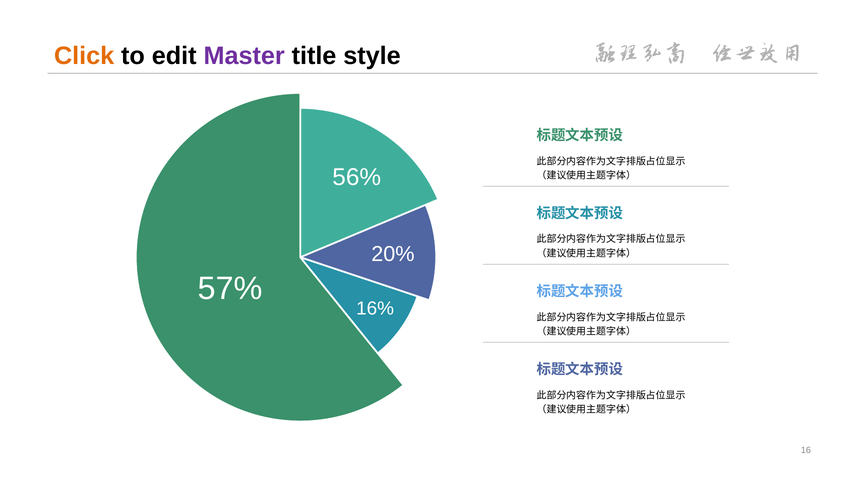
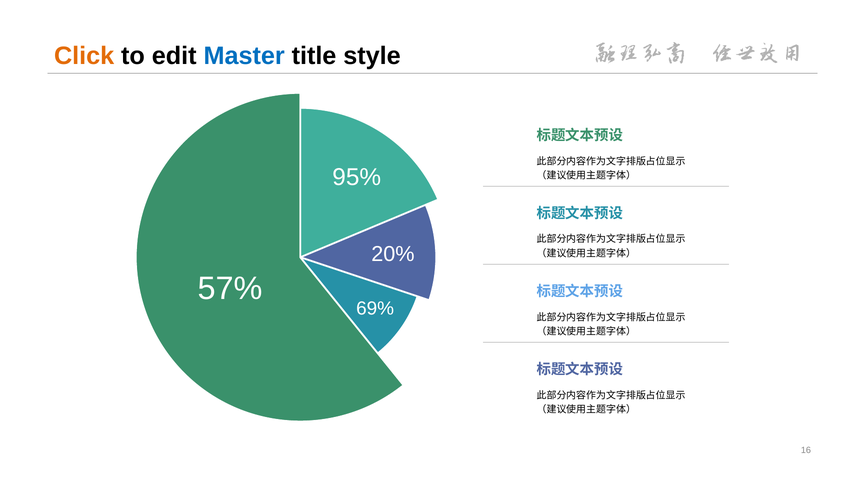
Master colour: purple -> blue
56%: 56% -> 95%
16%: 16% -> 69%
